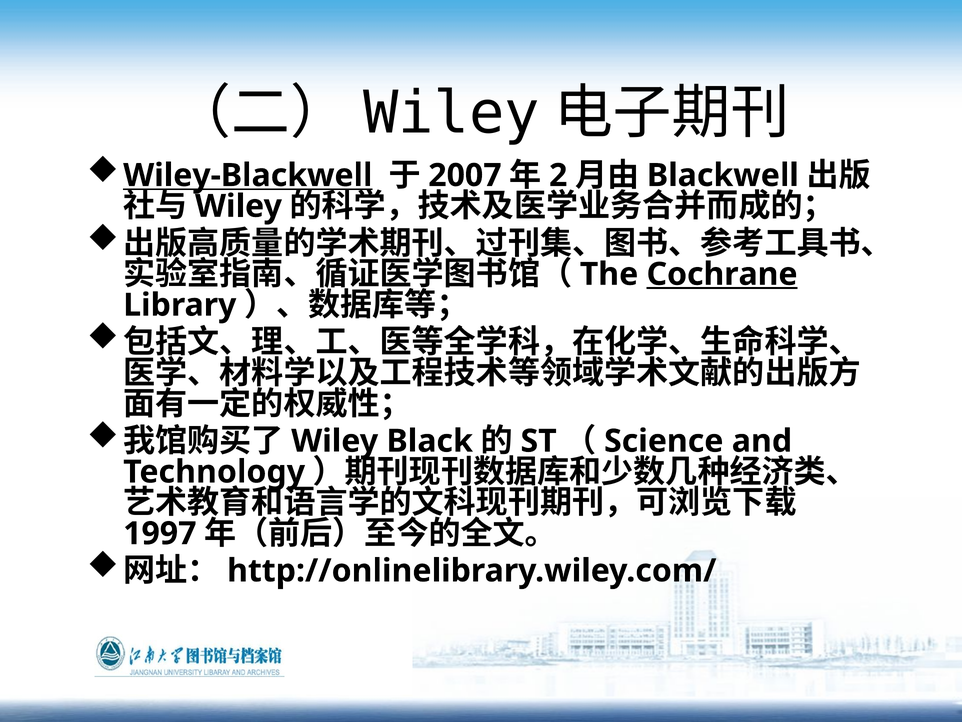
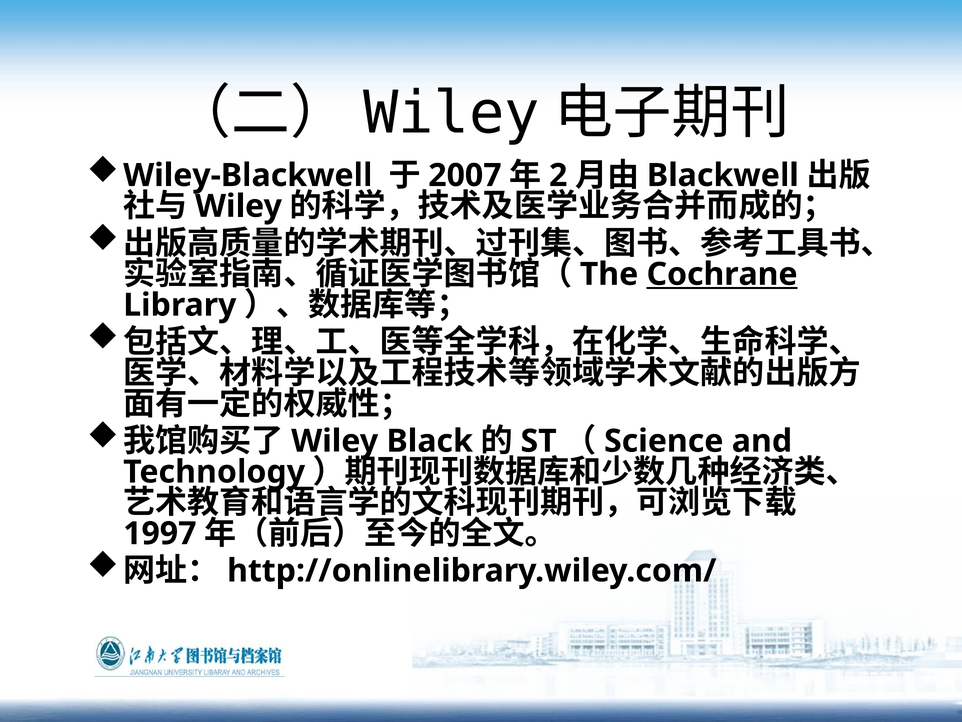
Wiley-Blackwell underline: present -> none
